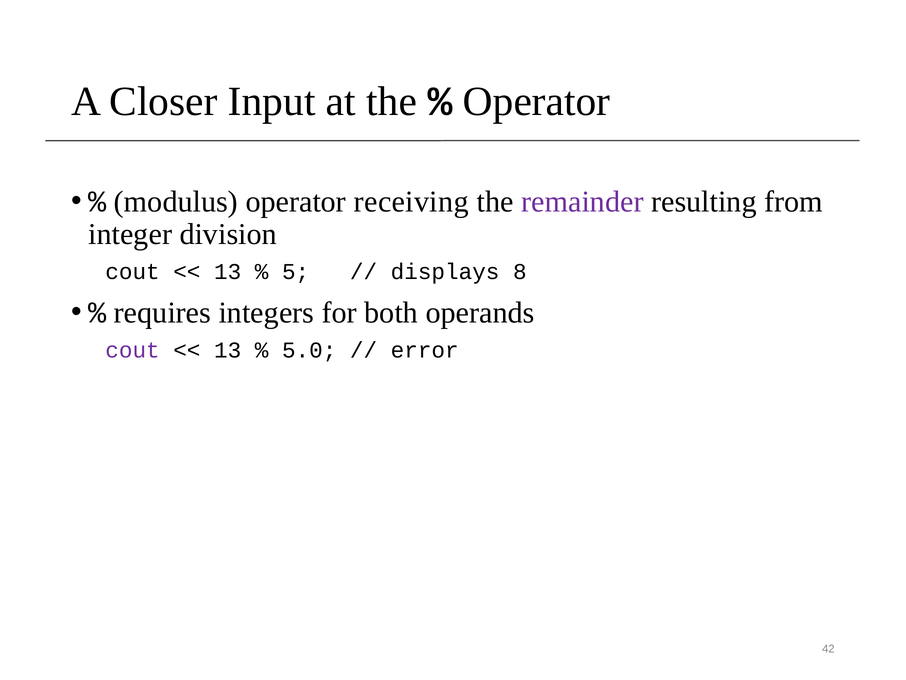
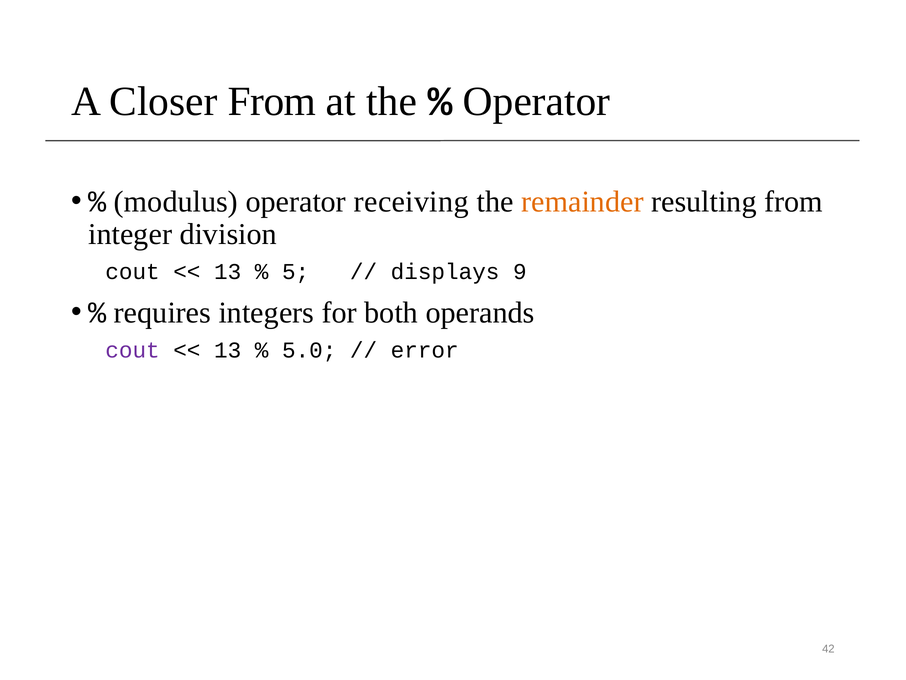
Closer Input: Input -> From
remainder colour: purple -> orange
8: 8 -> 9
